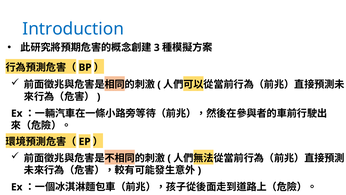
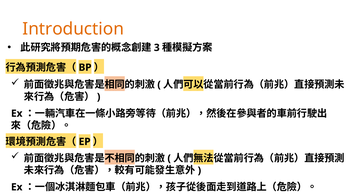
Introduction colour: blue -> orange
